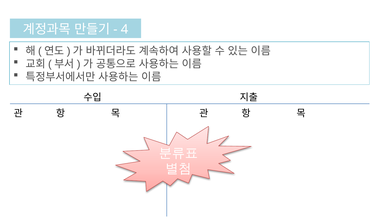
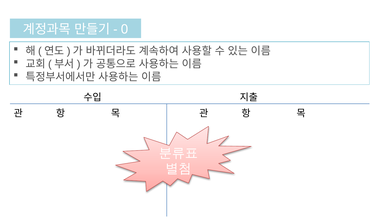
4: 4 -> 0
